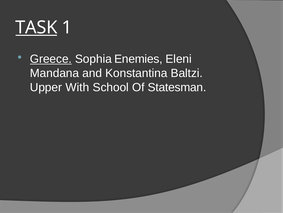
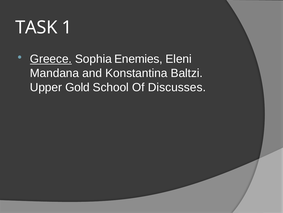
TASK underline: present -> none
With: With -> Gold
Statesman: Statesman -> Discusses
